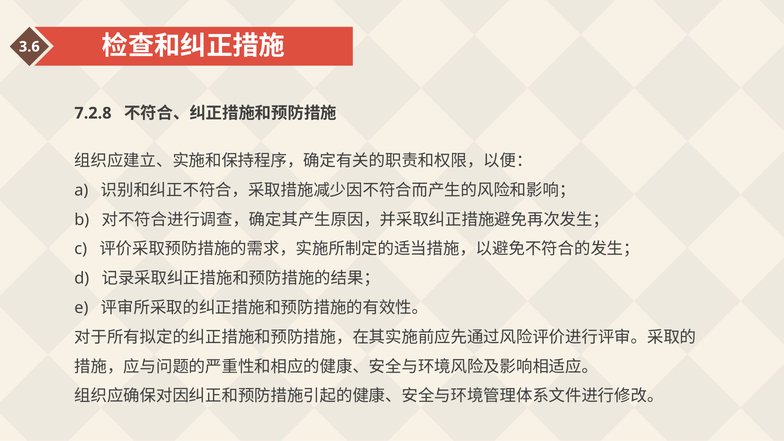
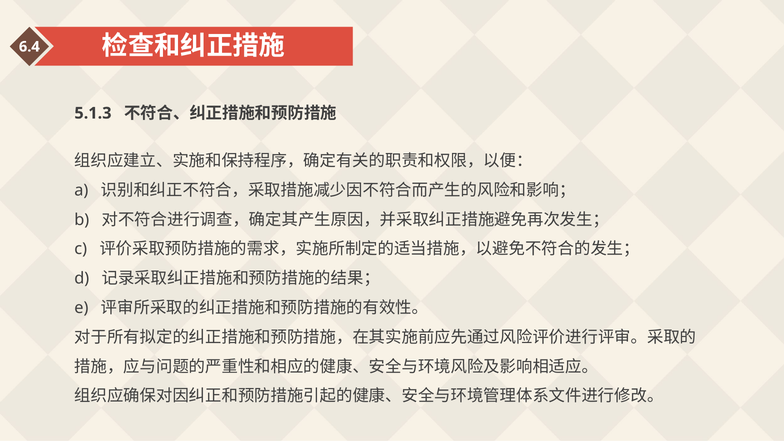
3.6: 3.6 -> 6.4
7.2.8: 7.2.8 -> 5.1.3
